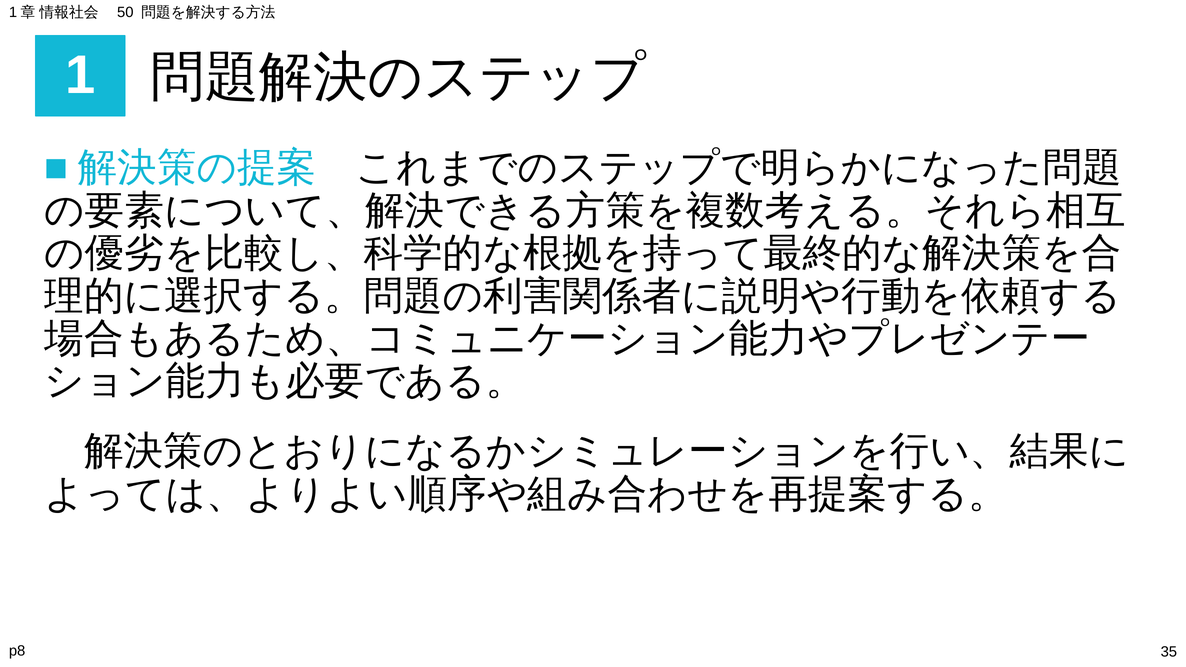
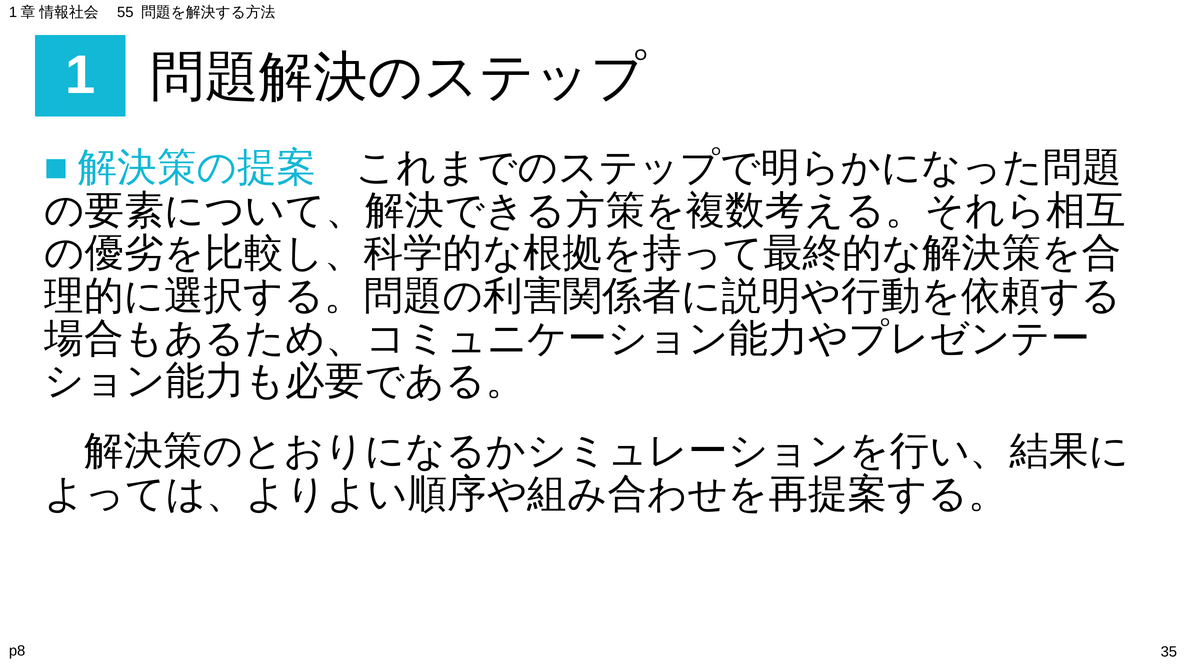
50: 50 -> 55
